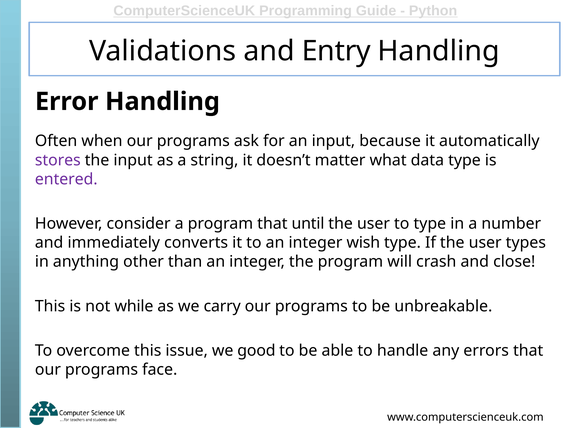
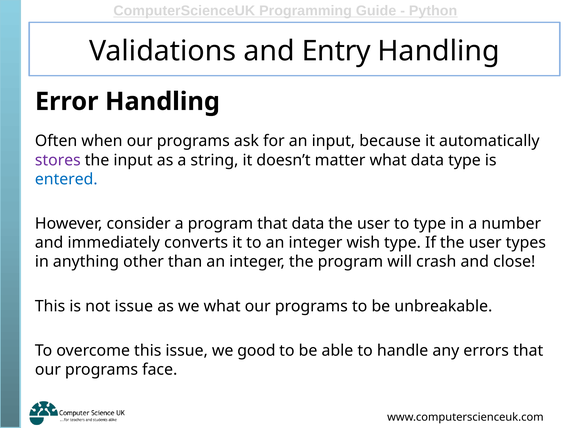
entered colour: purple -> blue
that until: until -> data
not while: while -> issue
we carry: carry -> what
